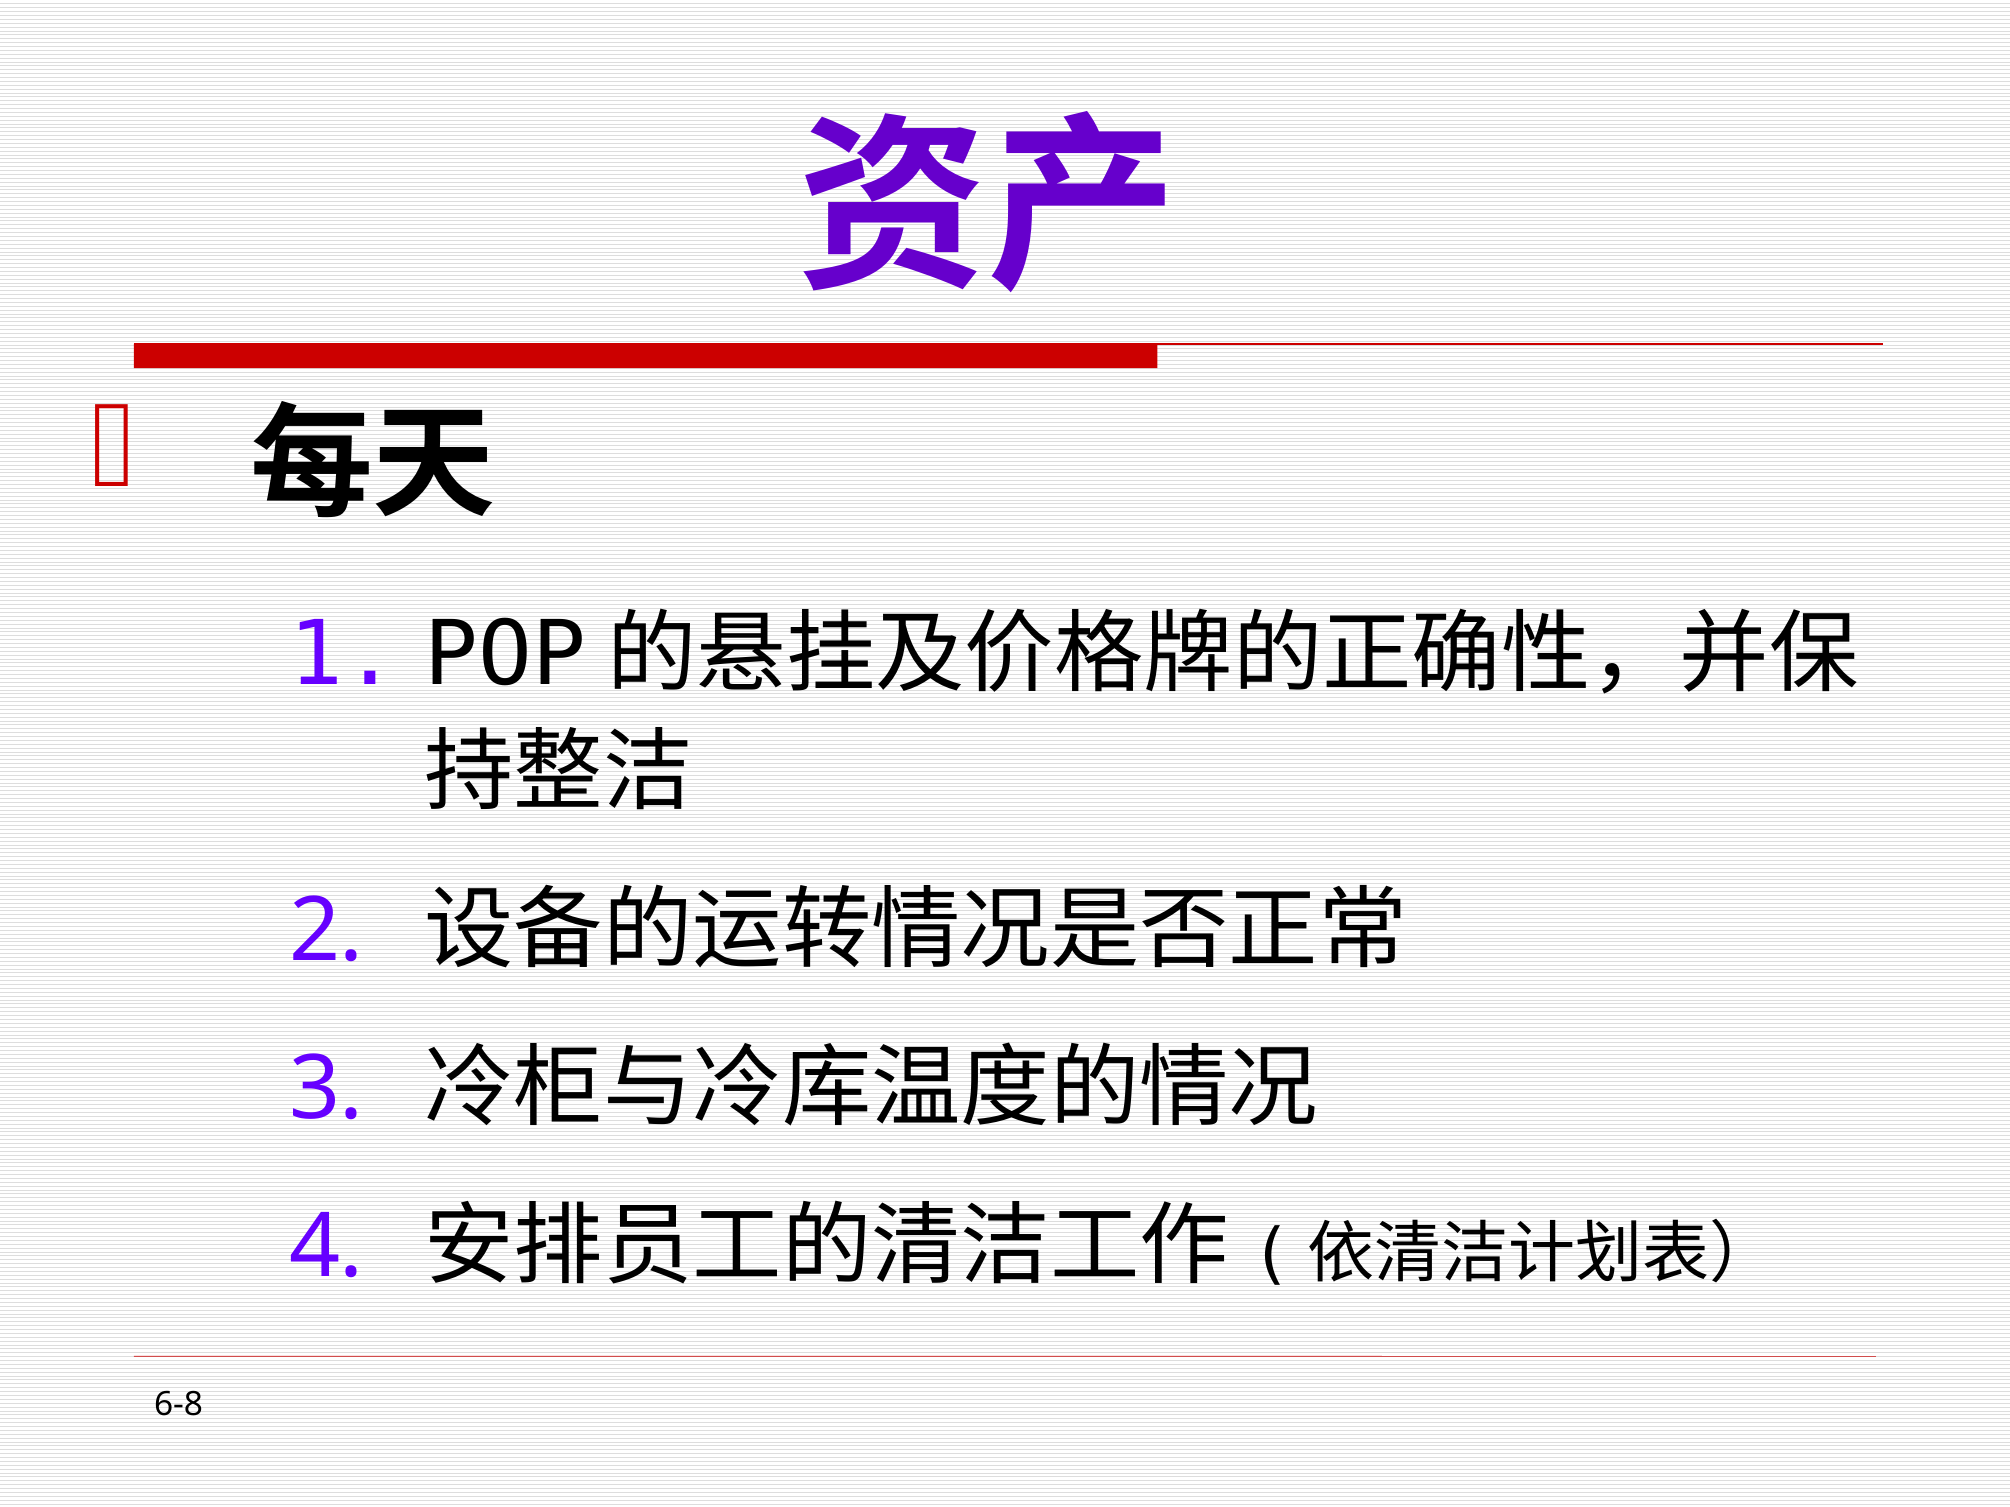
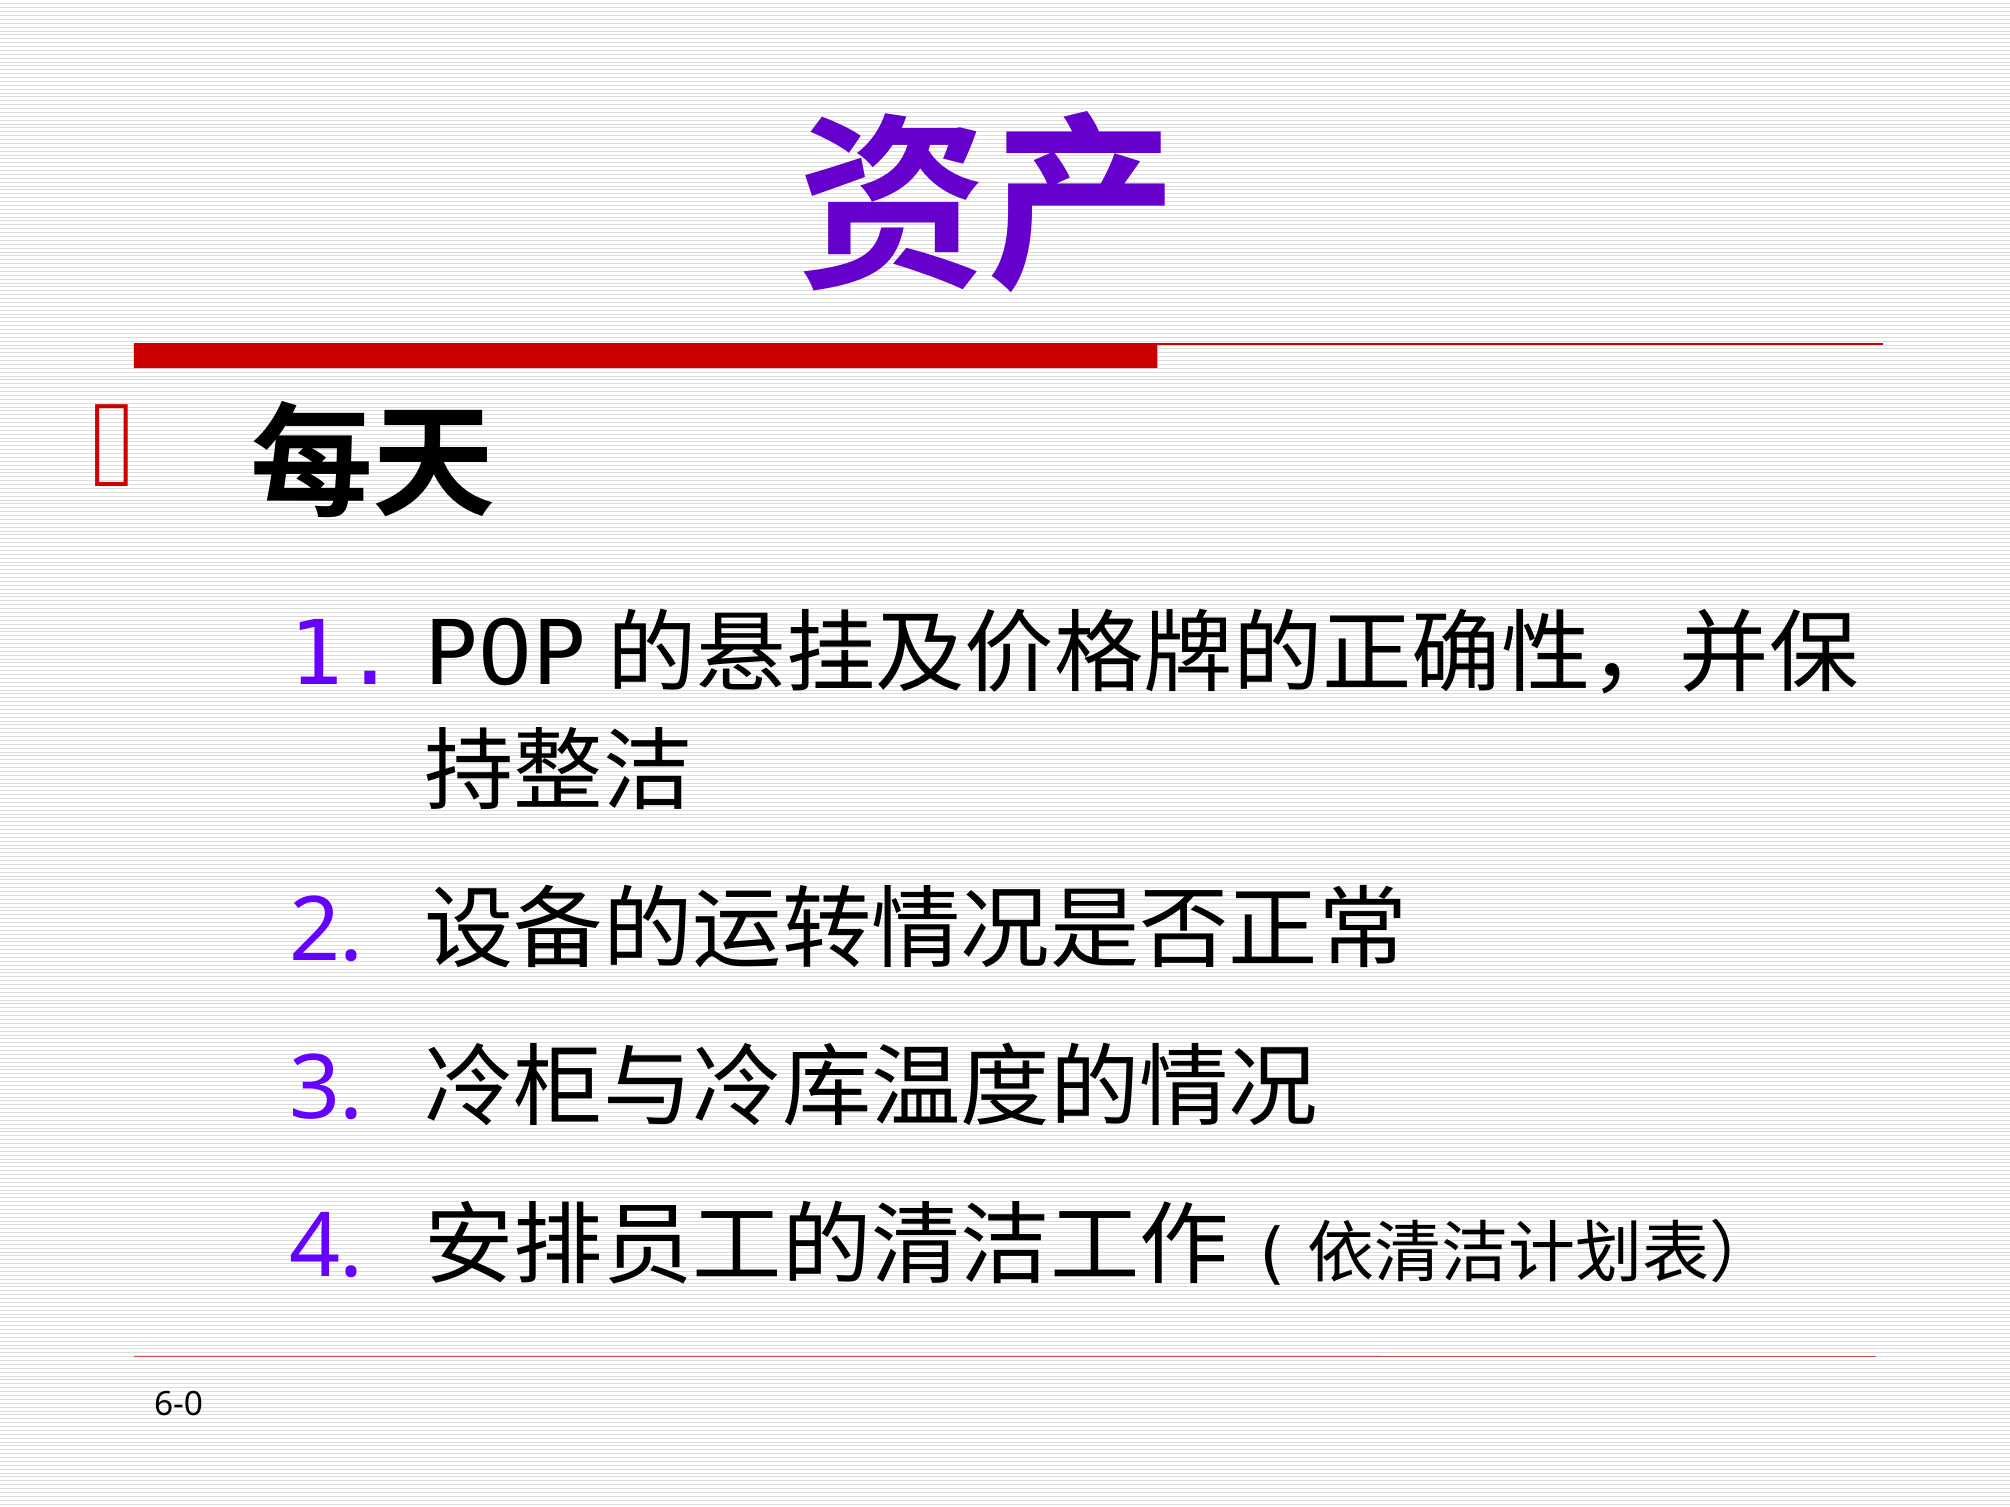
6-8: 6-8 -> 6-0
